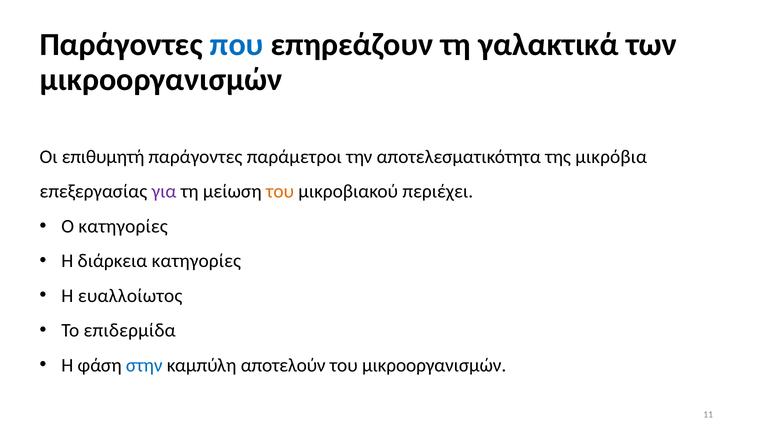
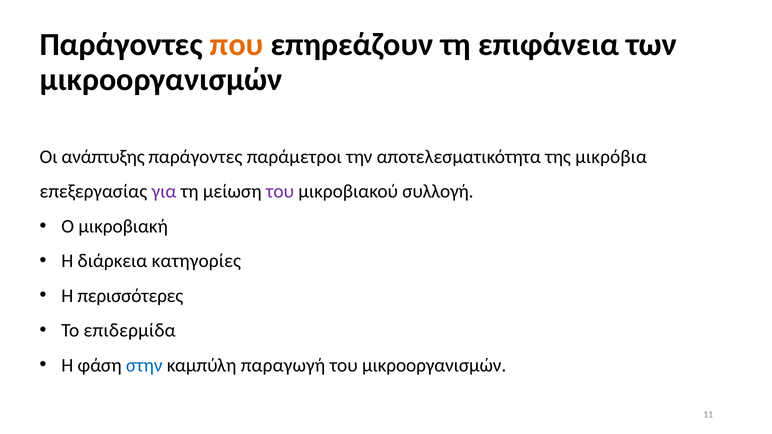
που colour: blue -> orange
γαλακτικά: γαλακτικά -> επιφάνεια
επιθυμητή: επιθυμητή -> ανάπτυξης
του at (280, 192) colour: orange -> purple
περιέχει: περιέχει -> συλλογή
Ο κατηγορίες: κατηγορίες -> μικροβιακή
ευαλλοίωτος: ευαλλοίωτος -> περισσότερες
αποτελούν: αποτελούν -> παραγωγή
